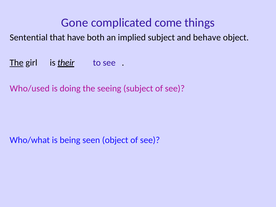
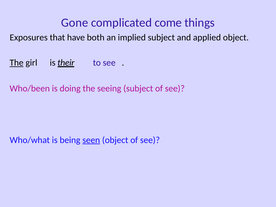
Sentential: Sentential -> Exposures
behave: behave -> applied
Who/used: Who/used -> Who/been
seen underline: none -> present
